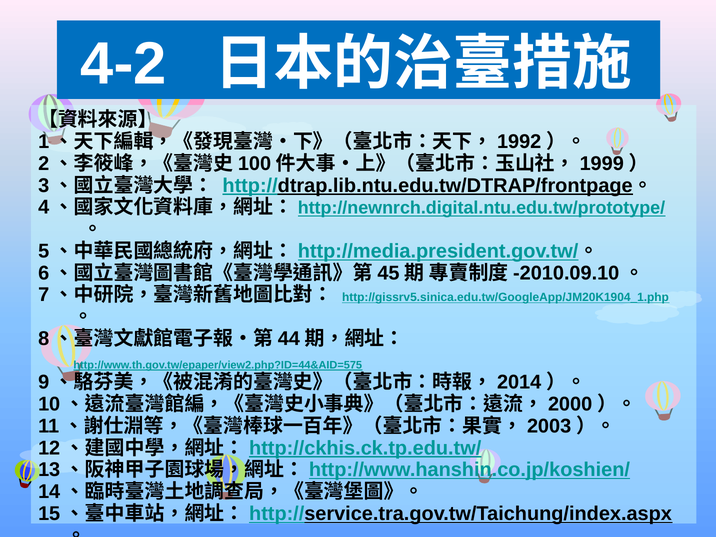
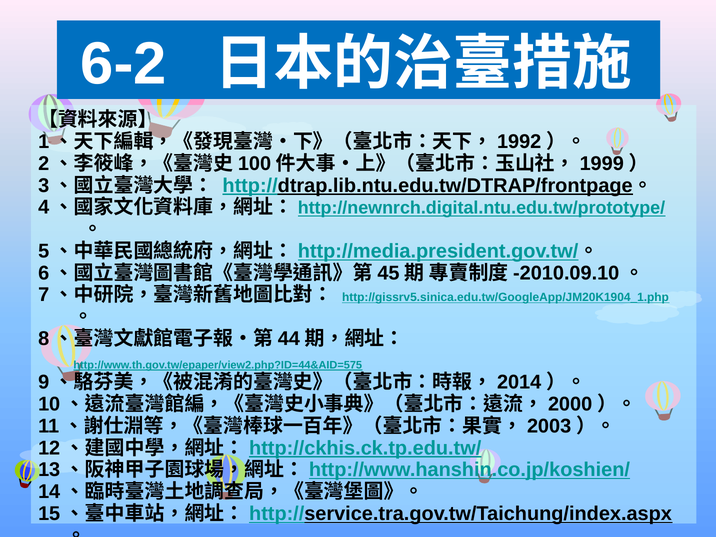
4-2: 4-2 -> 6-2
